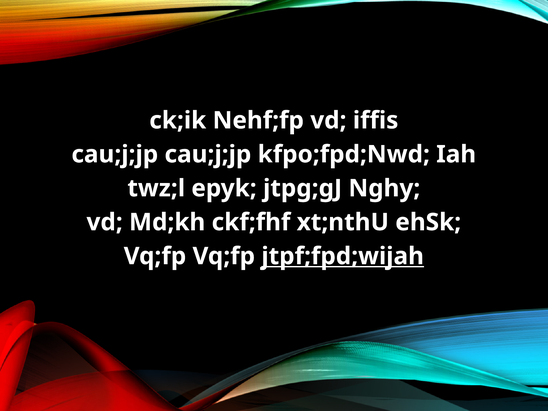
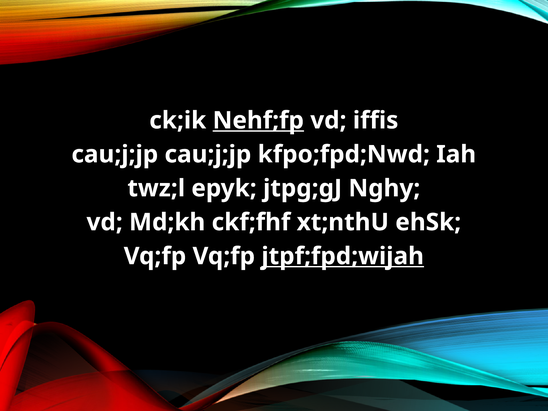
Nehf;fp underline: none -> present
